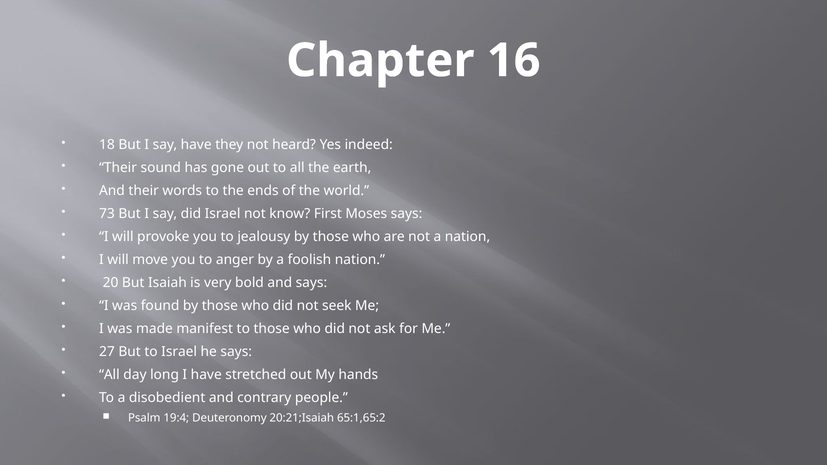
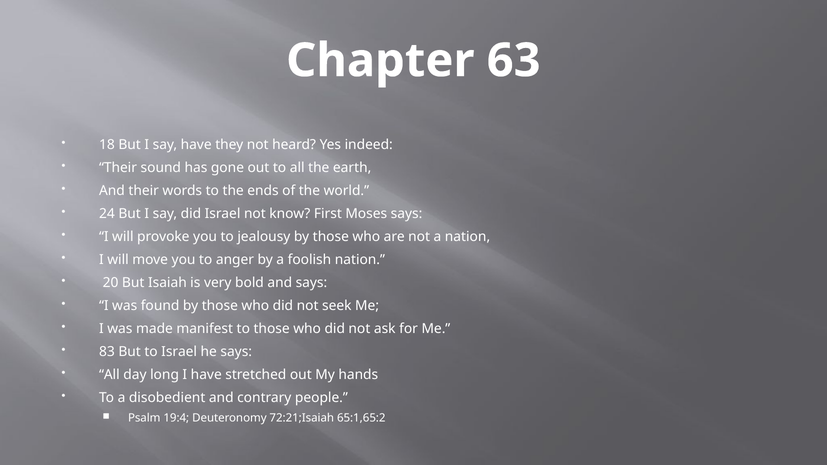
16: 16 -> 63
73: 73 -> 24
27: 27 -> 83
20:21;Isaiah: 20:21;Isaiah -> 72:21;Isaiah
